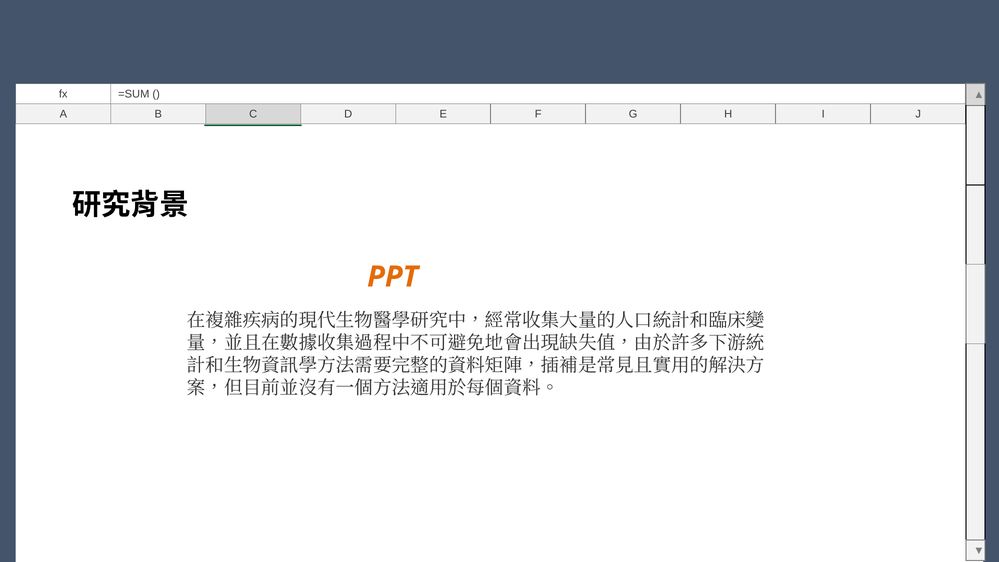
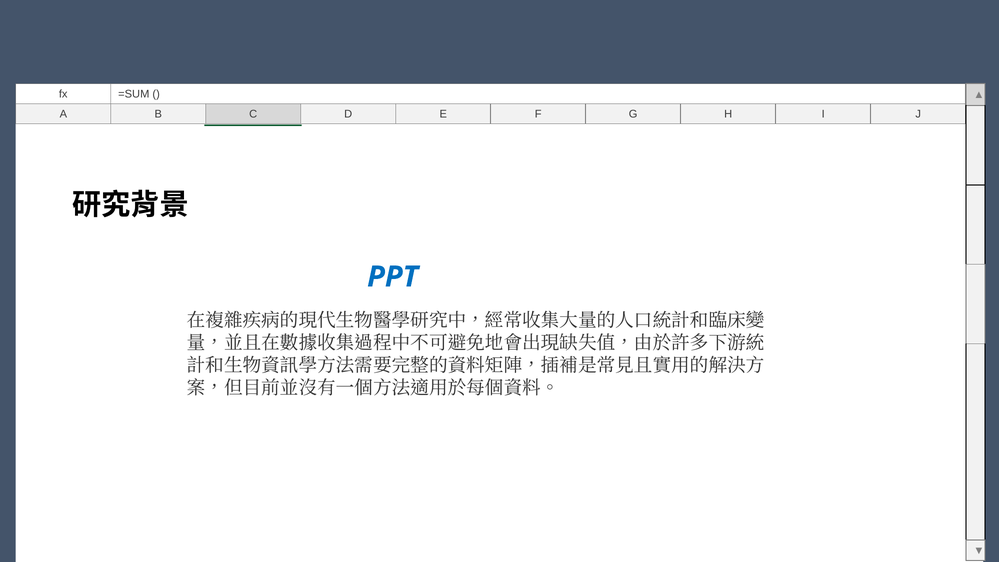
PPT colour: orange -> blue
